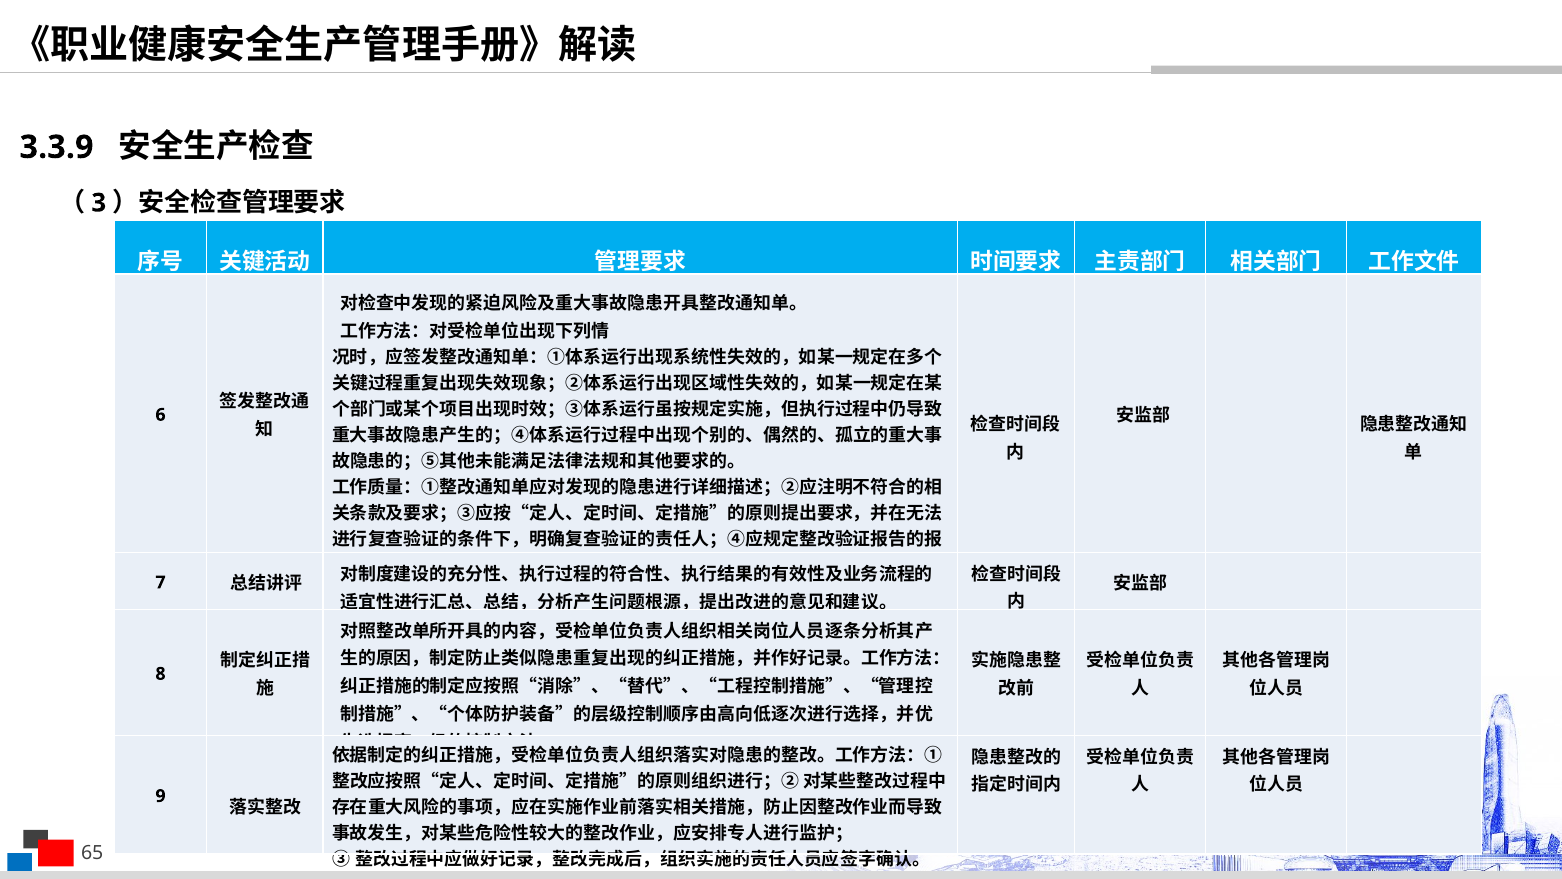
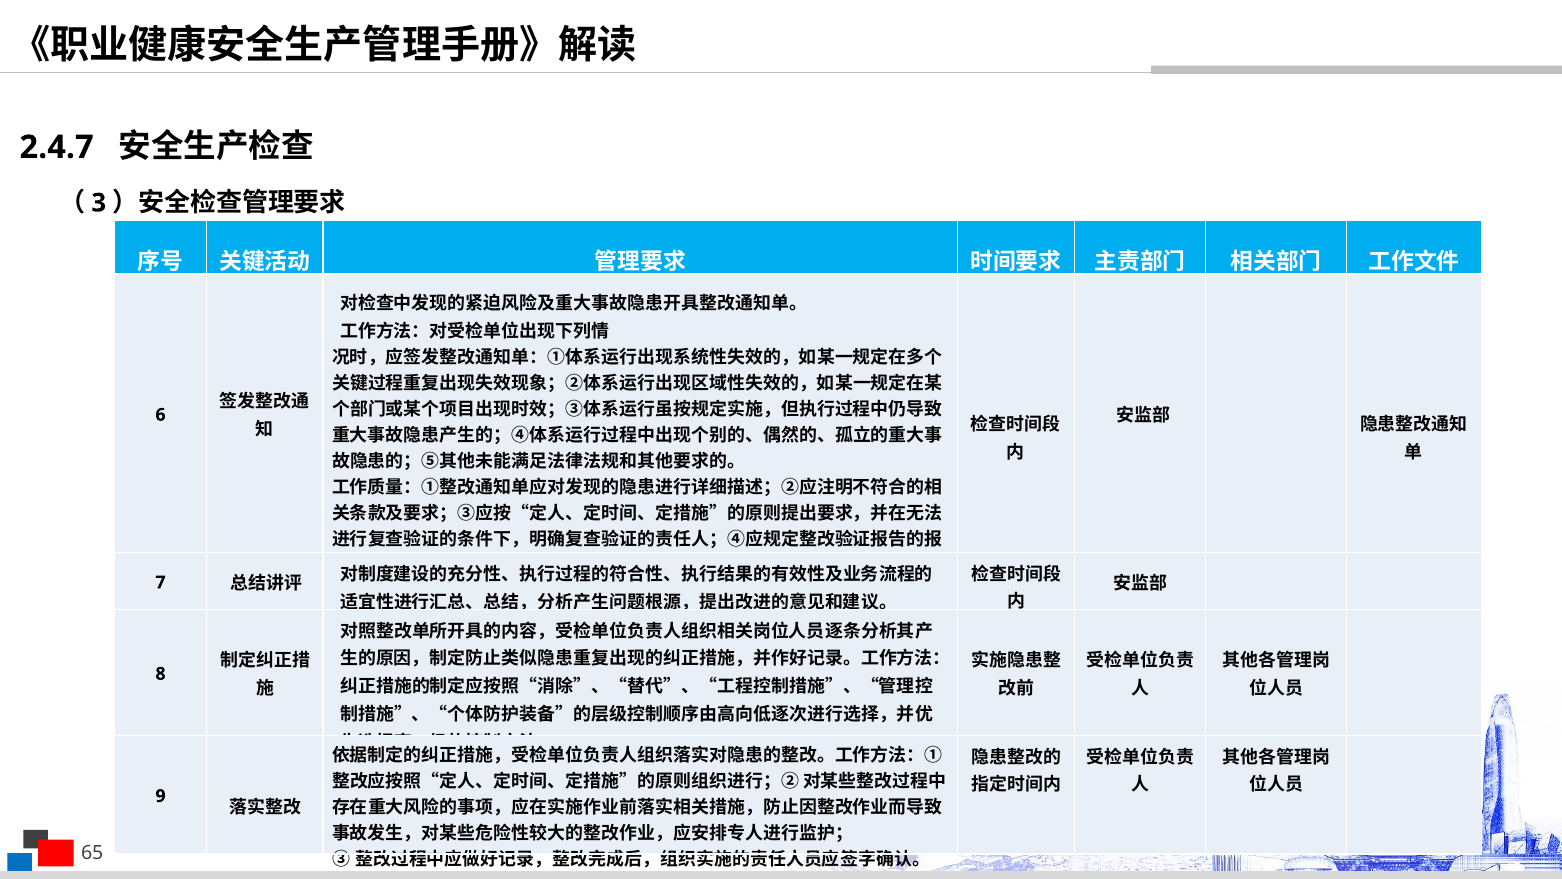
3.3.9: 3.3.9 -> 2.4.7
